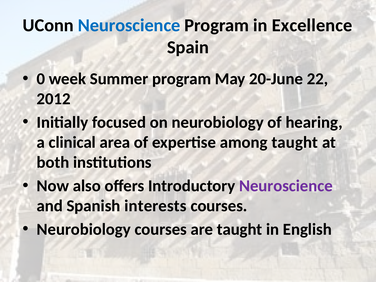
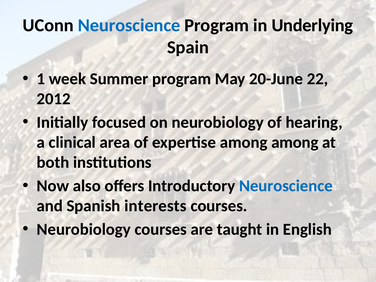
Excellence: Excellence -> Underlying
0: 0 -> 1
among taught: taught -> among
Neuroscience at (286, 186) colour: purple -> blue
